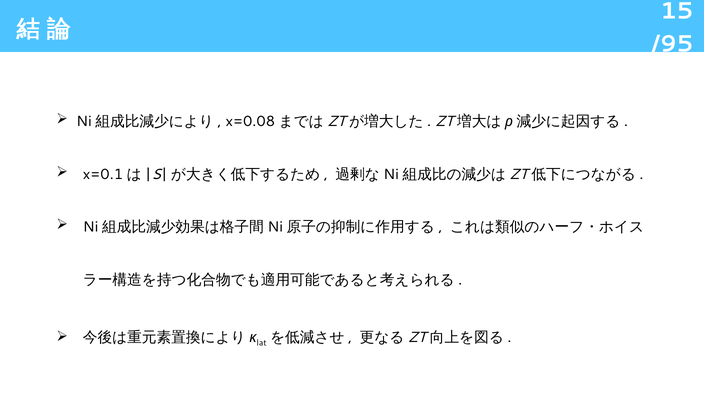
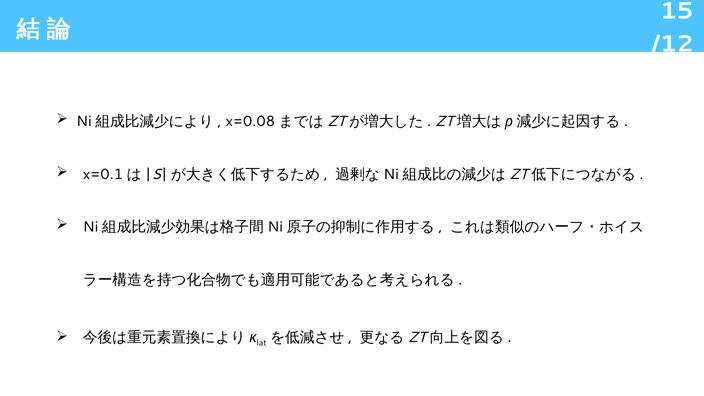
/95: /95 -> /12
